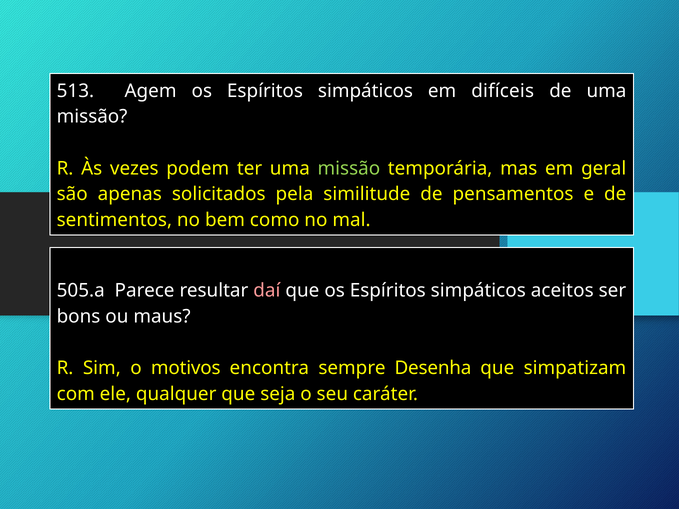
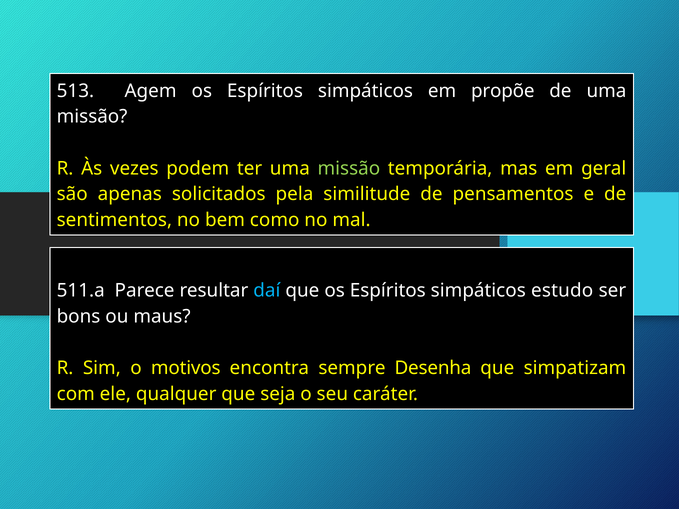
difíceis: difíceis -> propõe
505.a: 505.a -> 511.a
daí colour: pink -> light blue
aceitos: aceitos -> estudo
